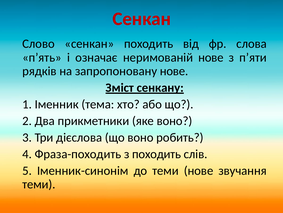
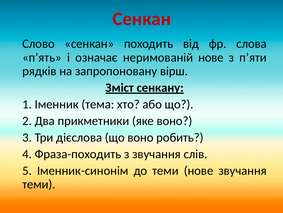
запропоновану нове: нове -> вірш
з походить: походить -> звучання
